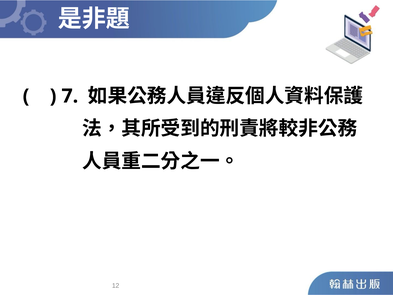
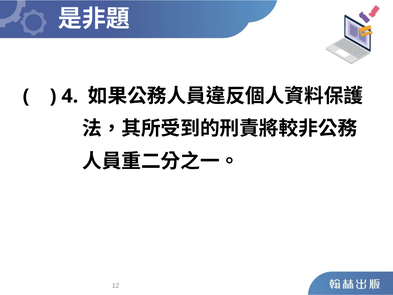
7: 7 -> 4
